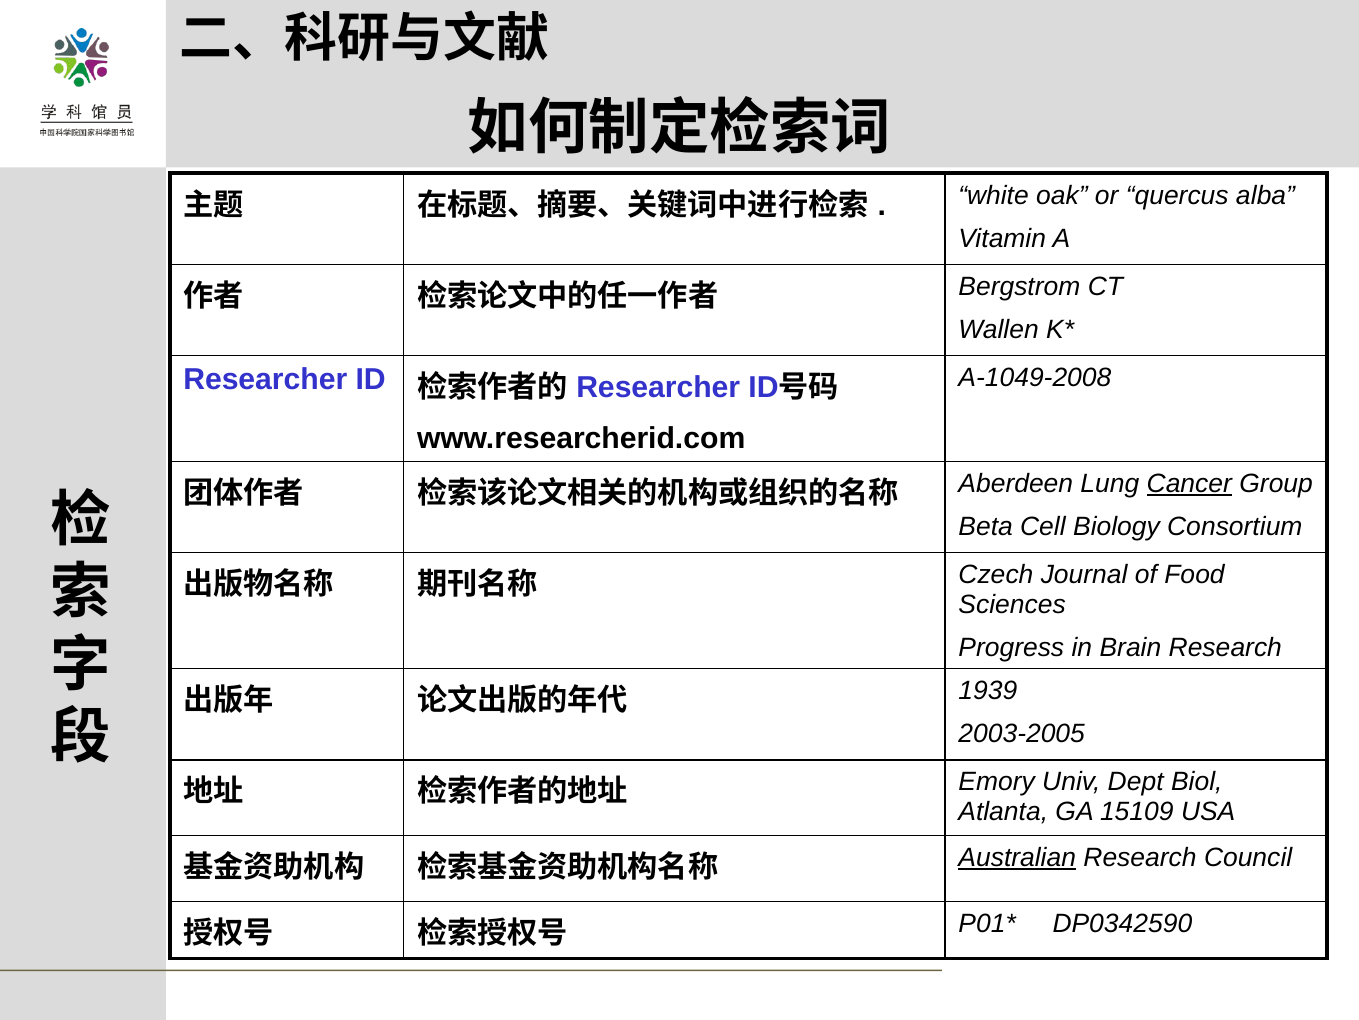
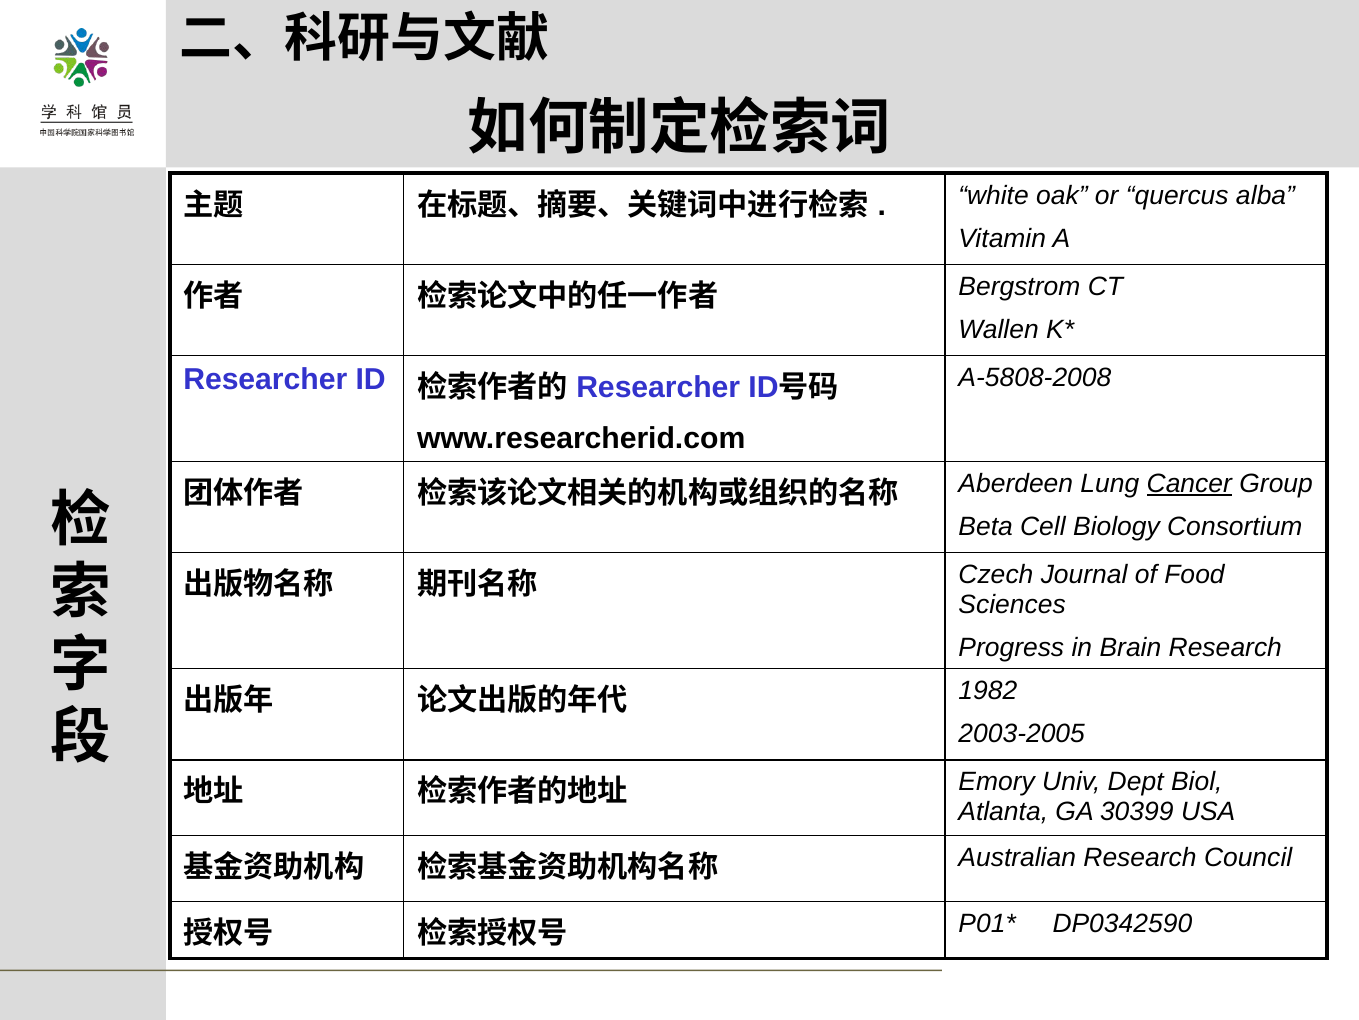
A-1049-2008: A-1049-2008 -> A-5808-2008
1939: 1939 -> 1982
15109: 15109 -> 30399
Australian underline: present -> none
